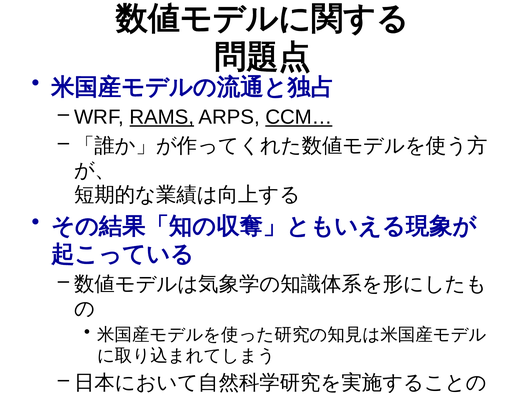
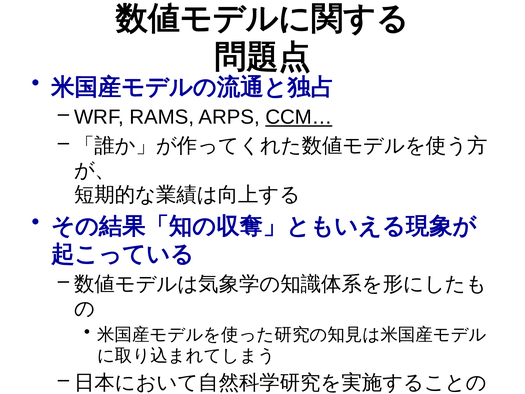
RAMS underline: present -> none
